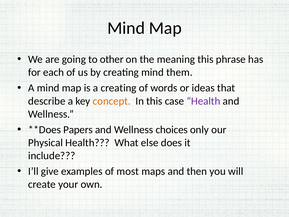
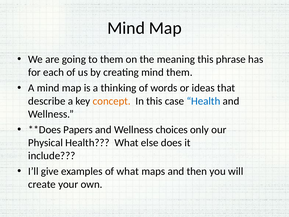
to other: other -> them
a creating: creating -> thinking
Health at (203, 101) colour: purple -> blue
of most: most -> what
